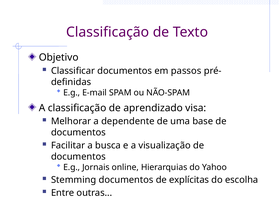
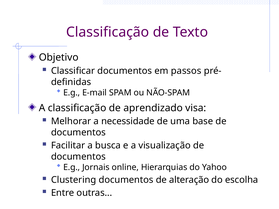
dependente: dependente -> necessidade
Stemming: Stemming -> Clustering
explícitas: explícitas -> alteração
